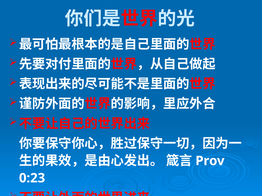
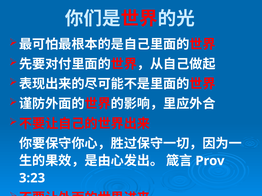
0:23: 0:23 -> 3:23
